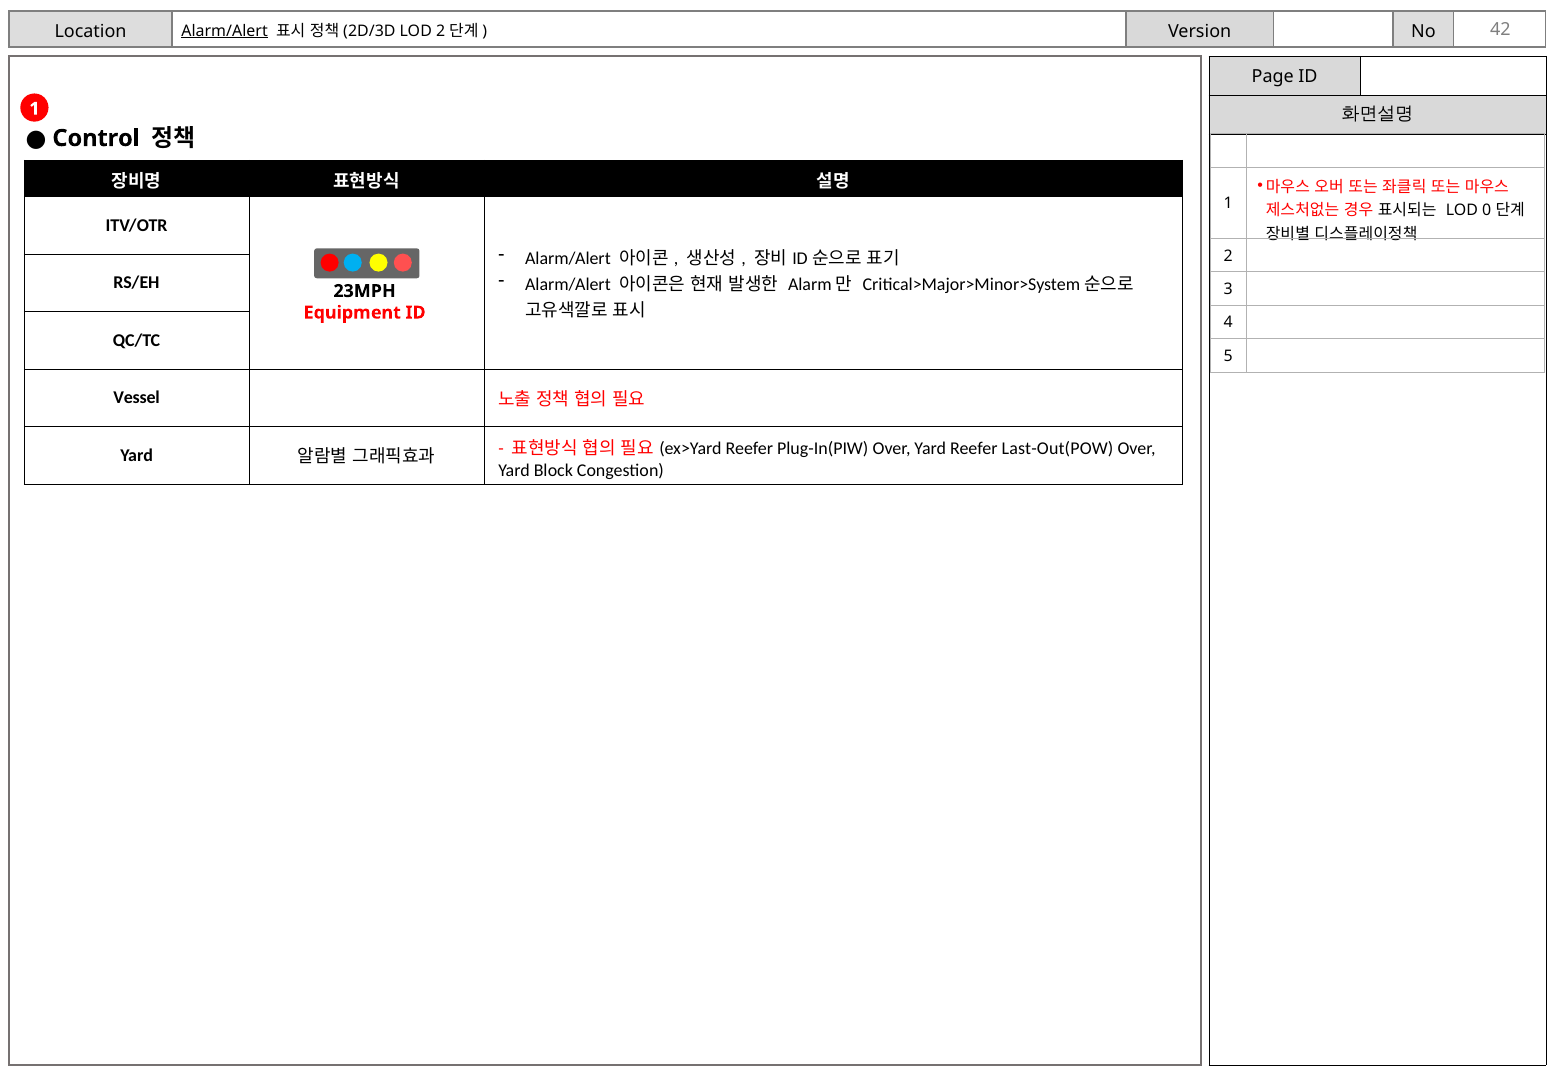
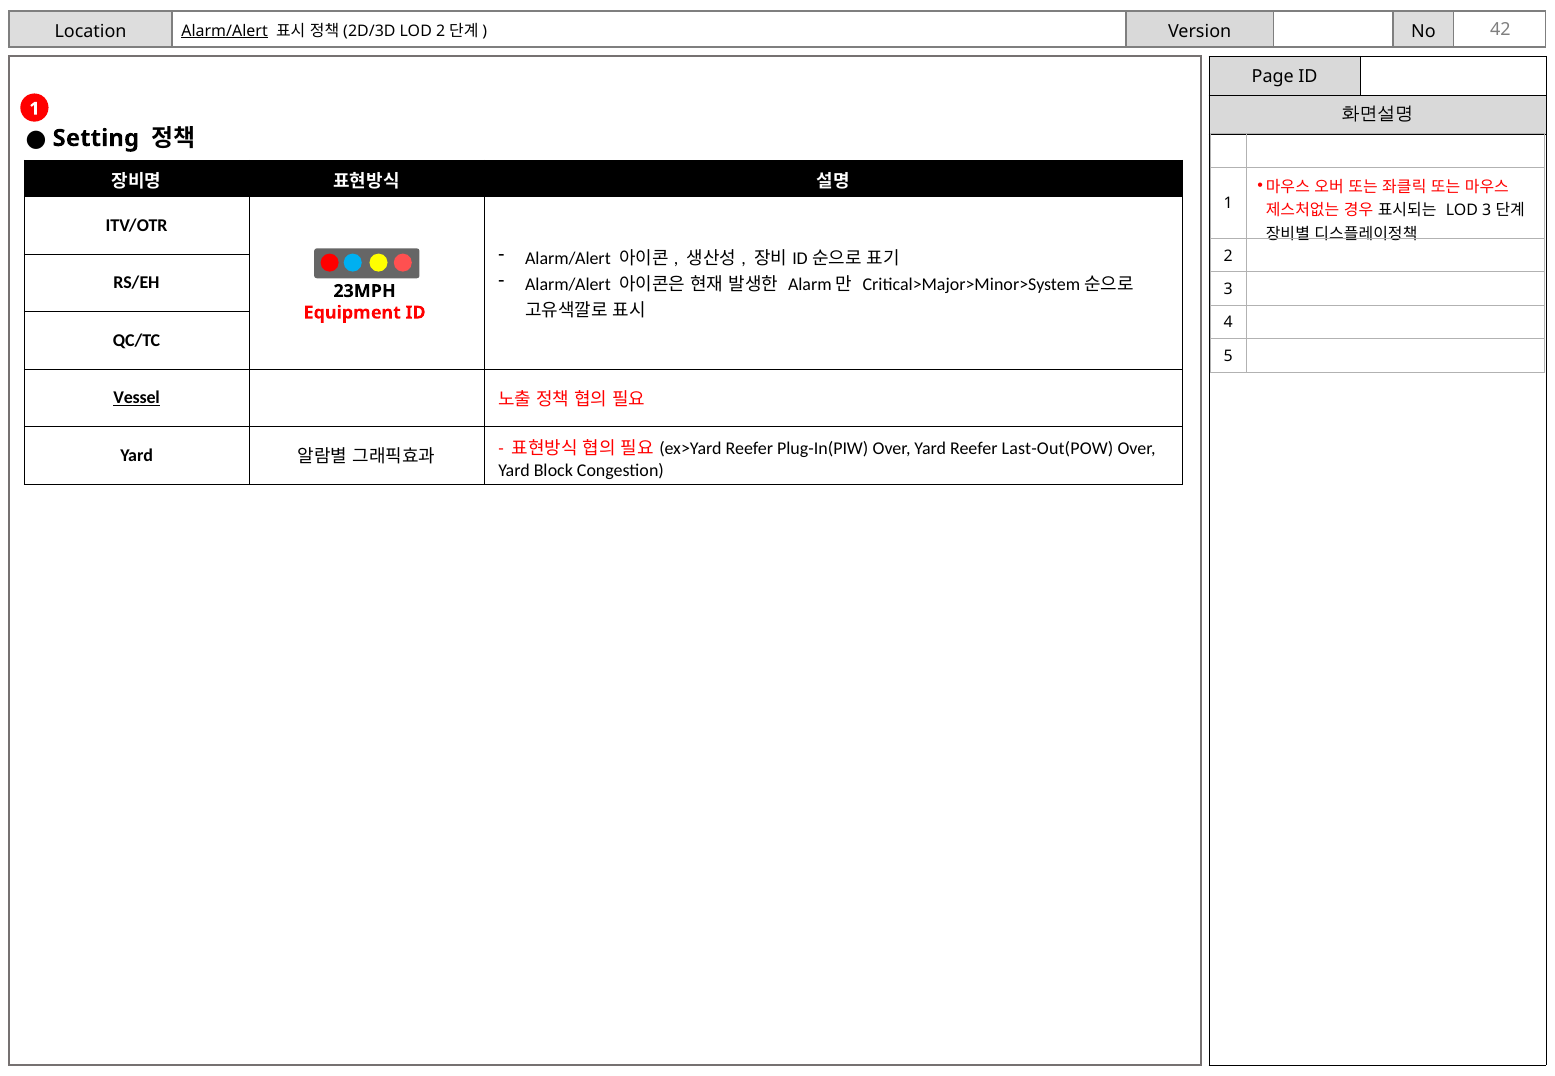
Control: Control -> Setting
LOD 0: 0 -> 3
Vessel underline: none -> present
